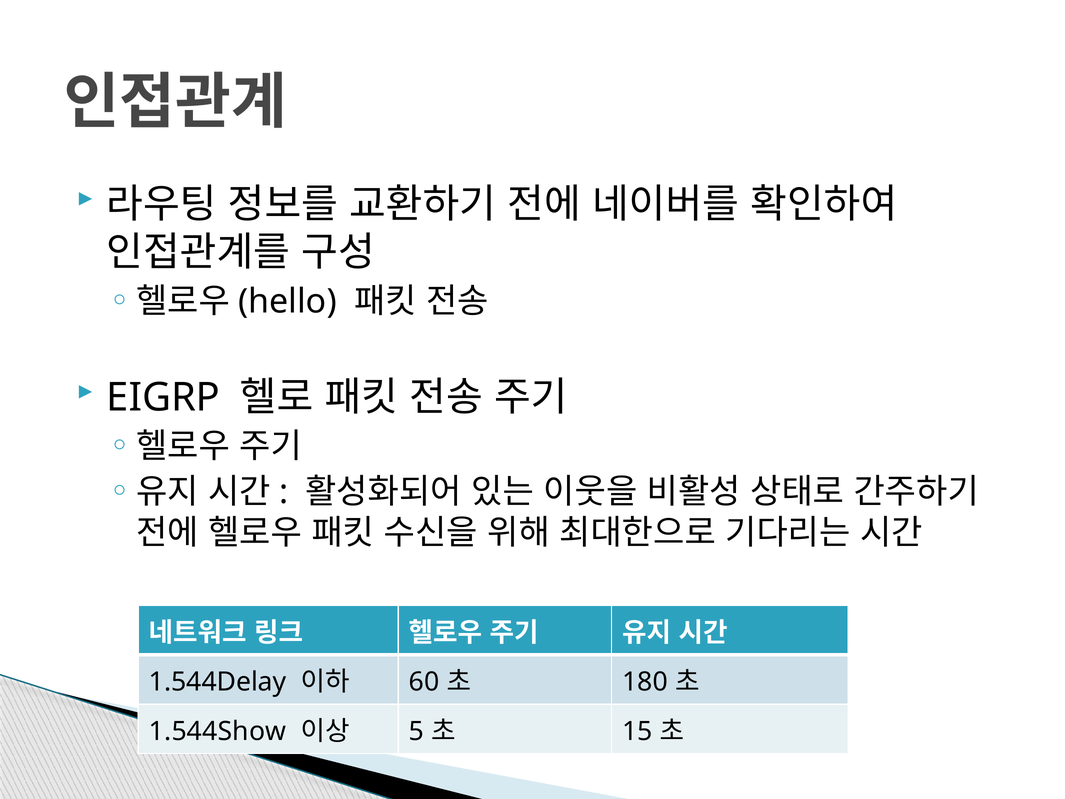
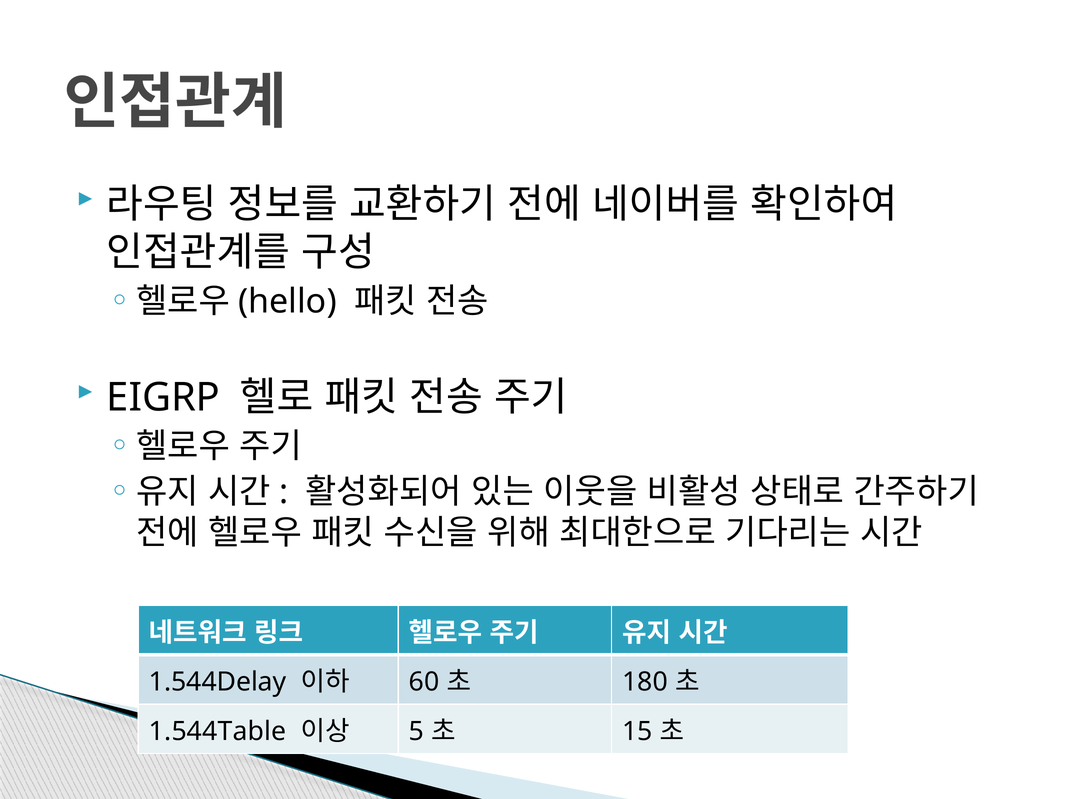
1.544Show: 1.544Show -> 1.544Table
